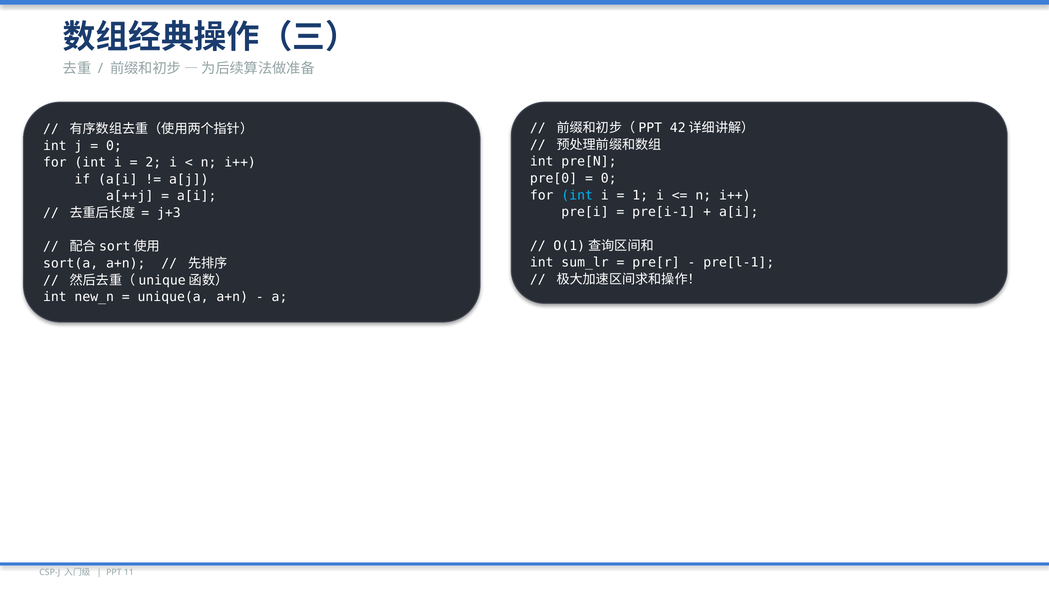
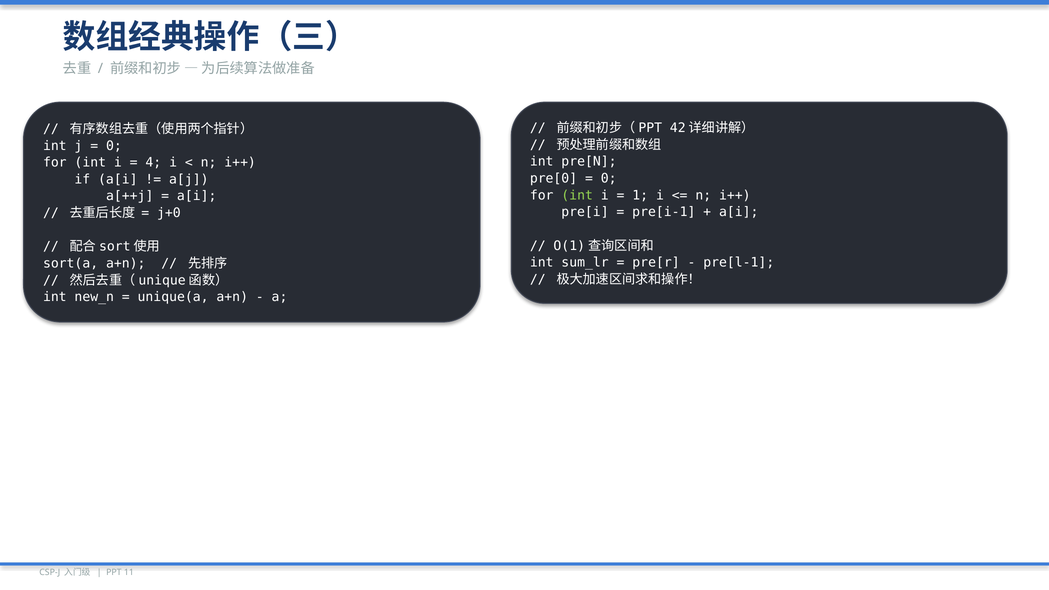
2: 2 -> 4
int at (577, 195) colour: light blue -> light green
j+3: j+3 -> j+0
